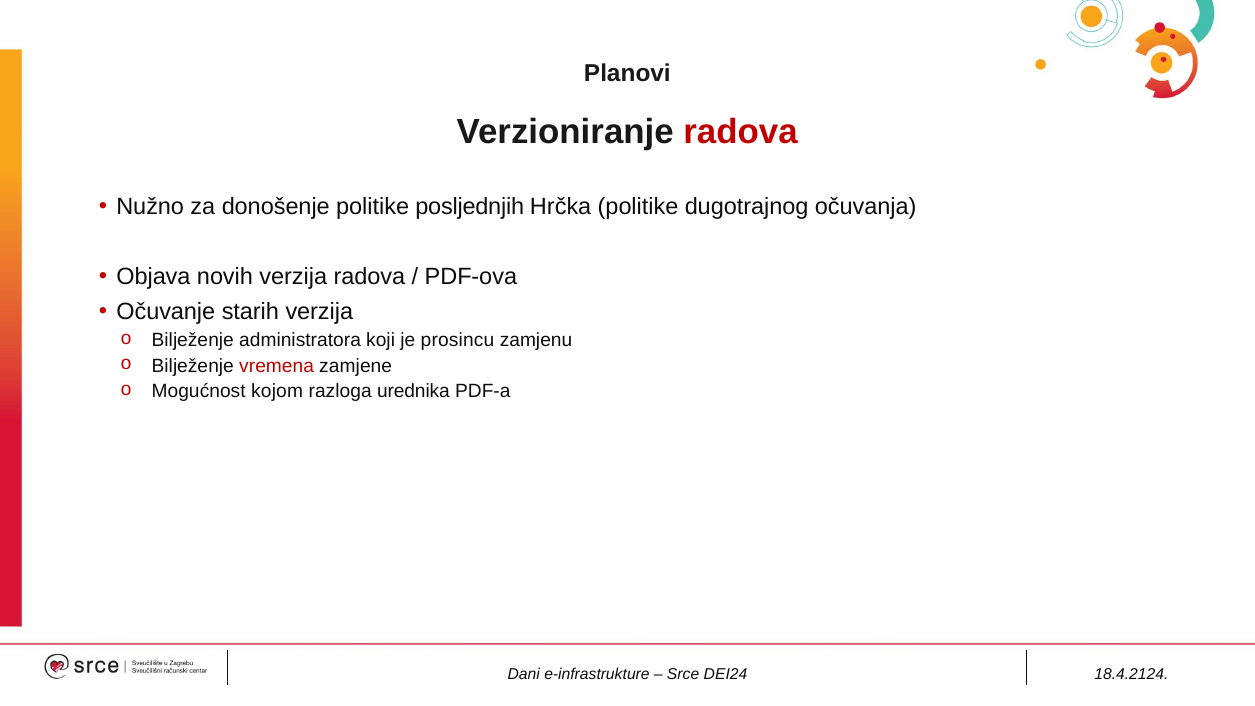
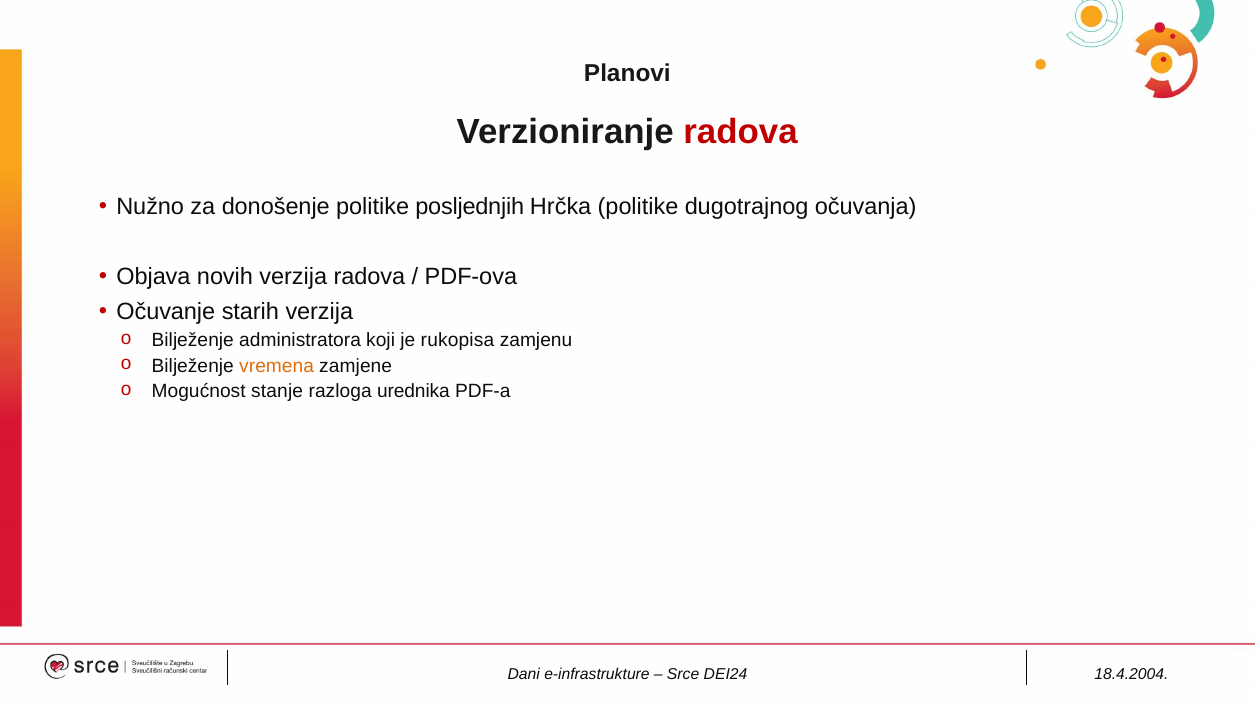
prosincu: prosincu -> rukopisa
vremena colour: red -> orange
kojom: kojom -> stanje
18.4.2124: 18.4.2124 -> 18.4.2004
